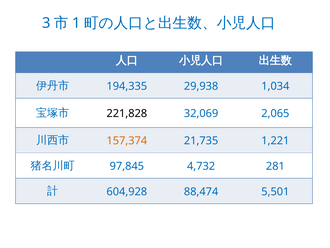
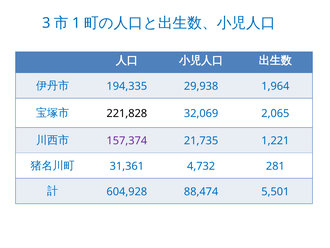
1,034: 1,034 -> 1,964
157,374 colour: orange -> purple
97,845: 97,845 -> 31,361
